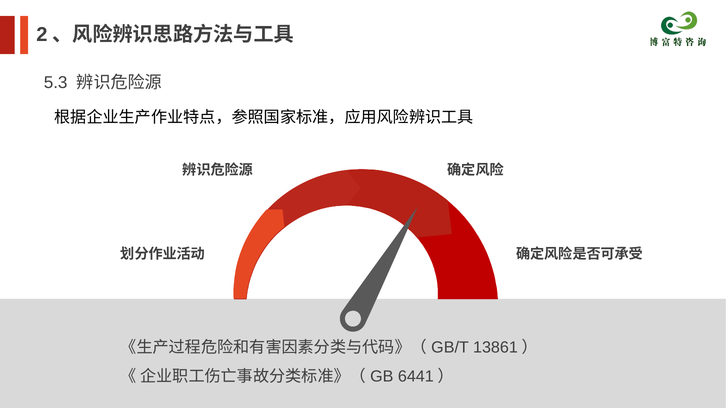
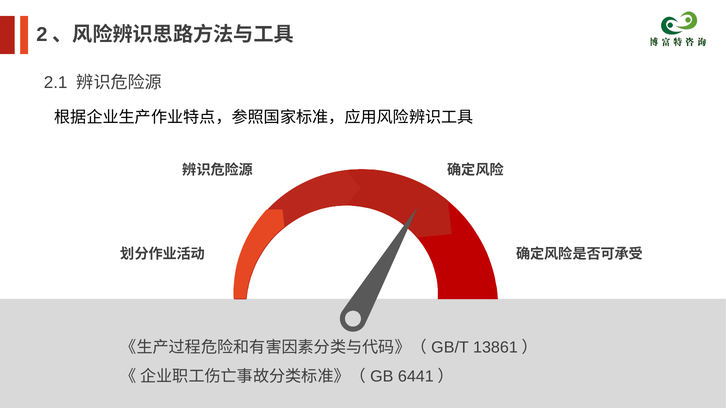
5.3: 5.3 -> 2.1
